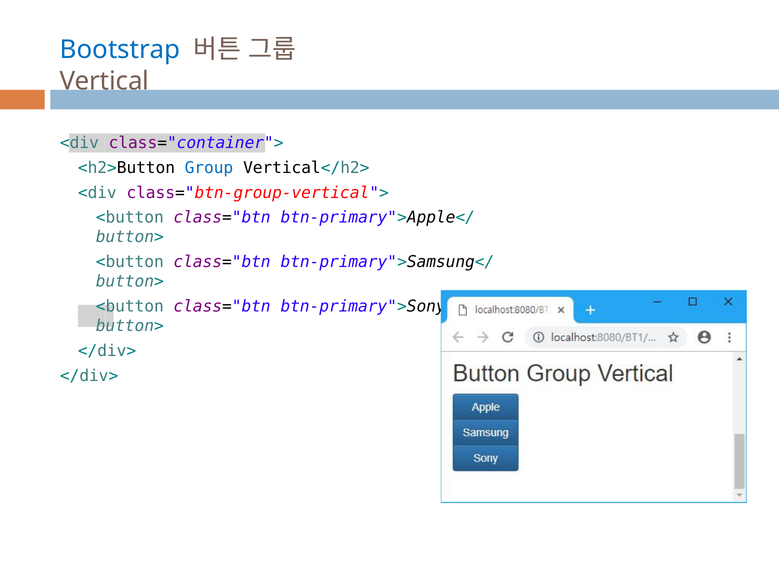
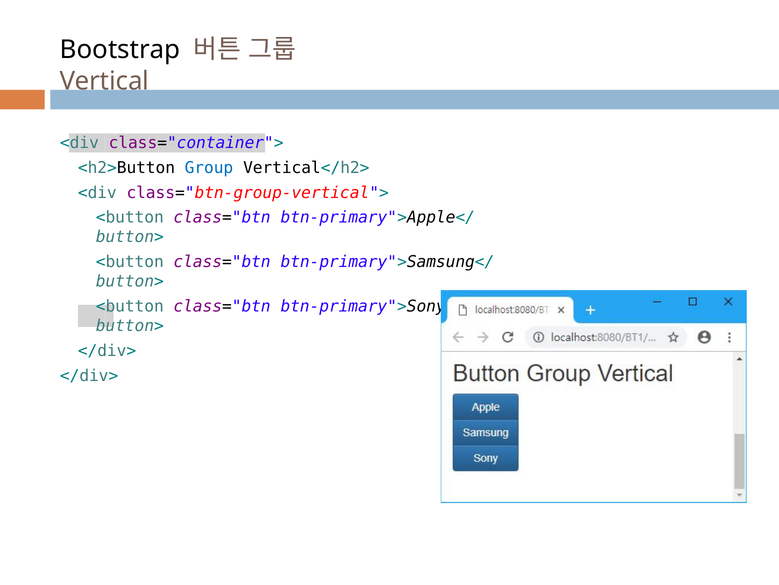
Bootstrap colour: blue -> black
